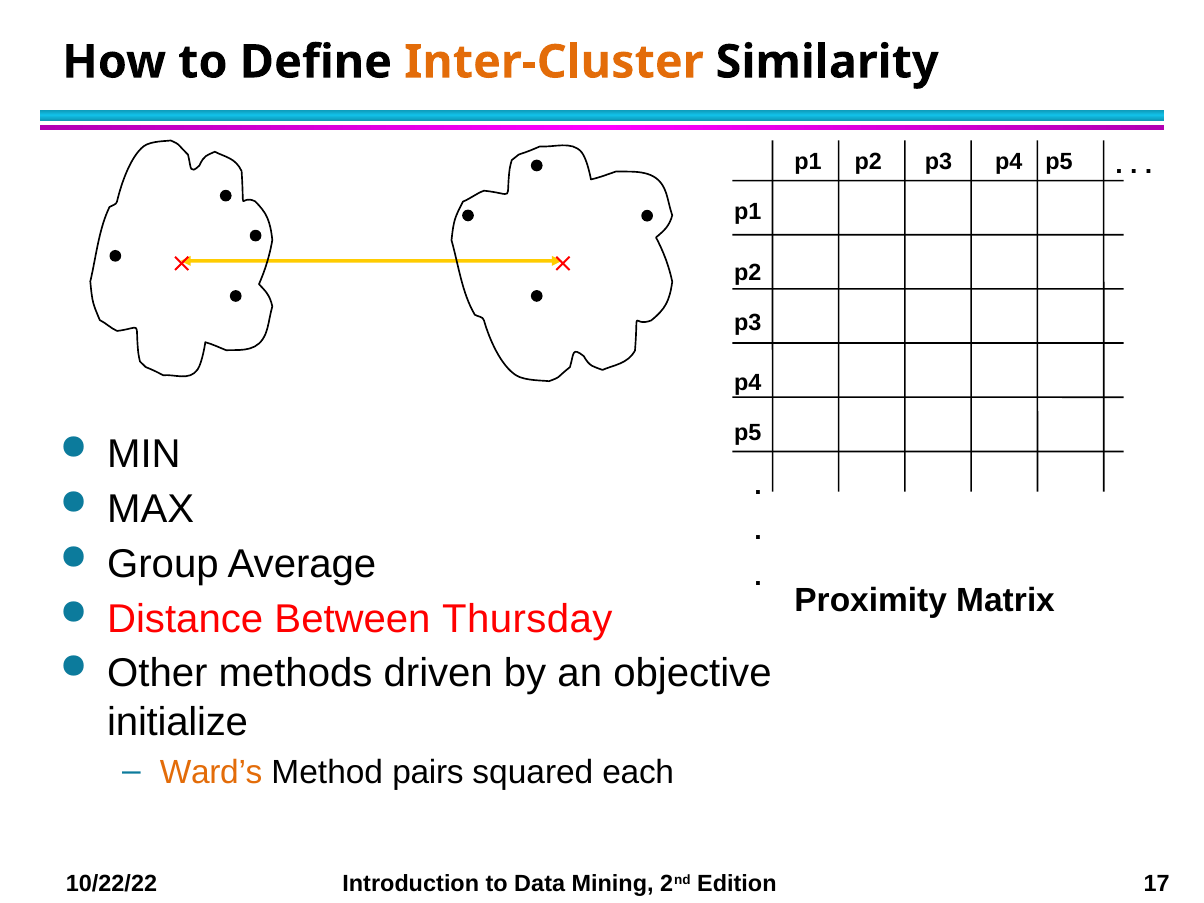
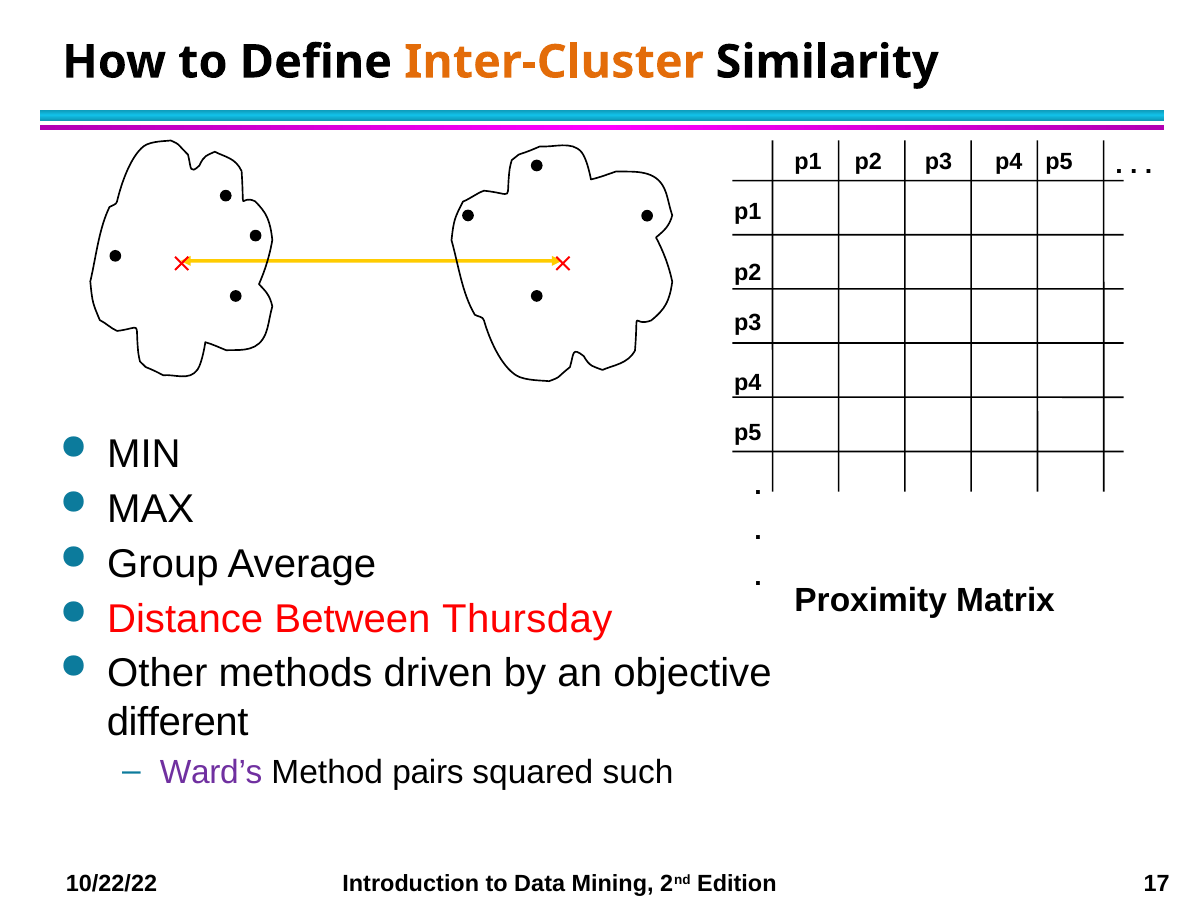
initialize: initialize -> different
Ward’s colour: orange -> purple
each: each -> such
